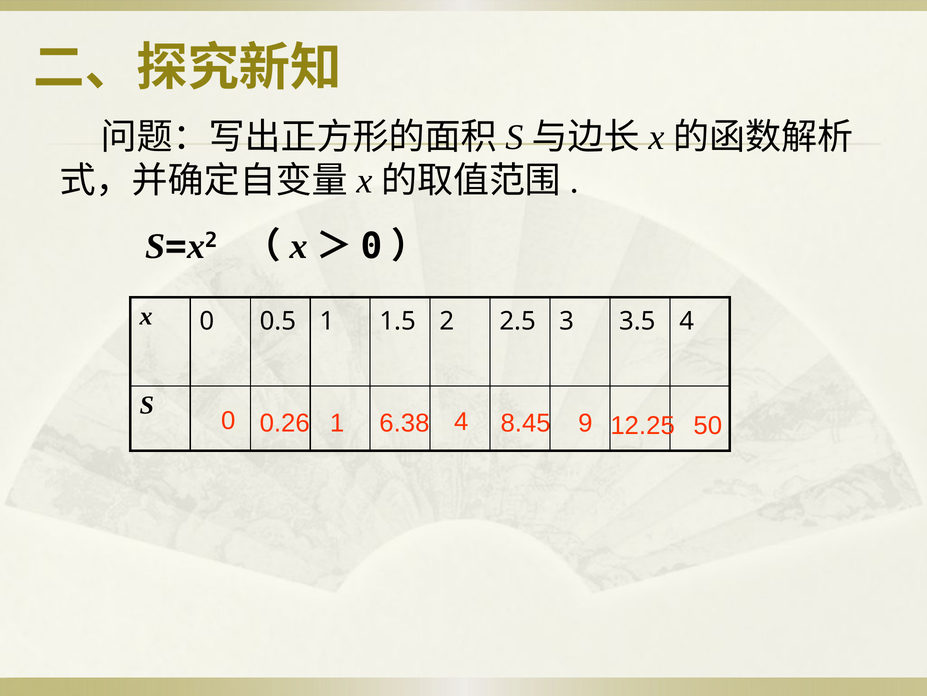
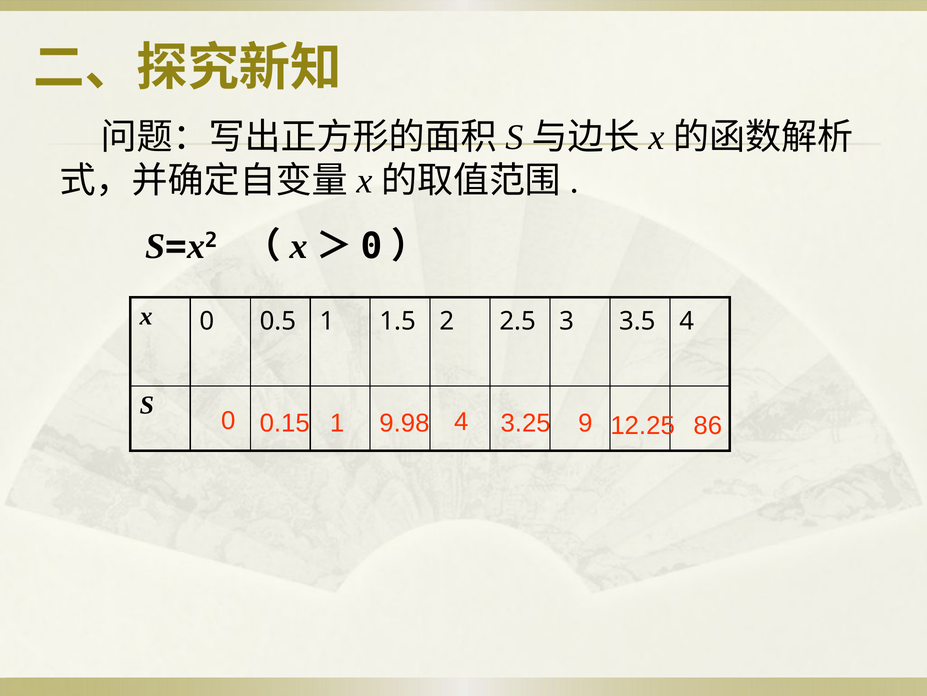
0.26: 0.26 -> 0.15
6.38: 6.38 -> 9.98
8.45: 8.45 -> 3.25
50: 50 -> 86
